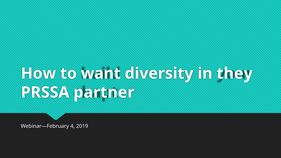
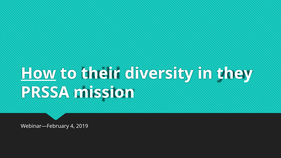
How underline: none -> present
want: want -> their
partner: partner -> mission
